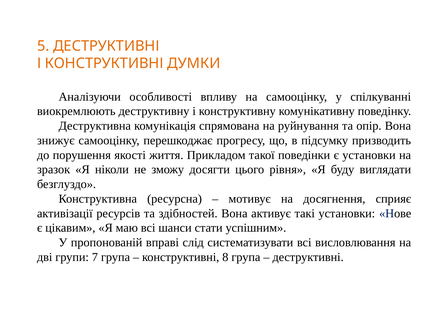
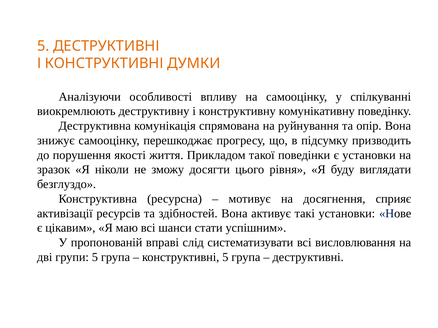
групи 7: 7 -> 5
конструктивні 8: 8 -> 5
